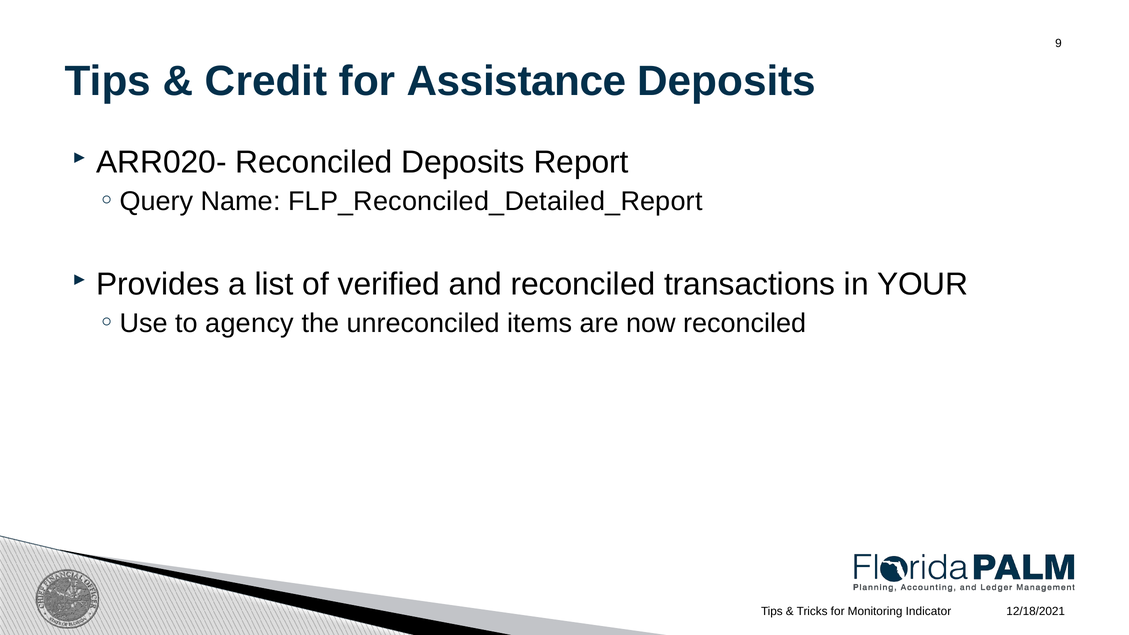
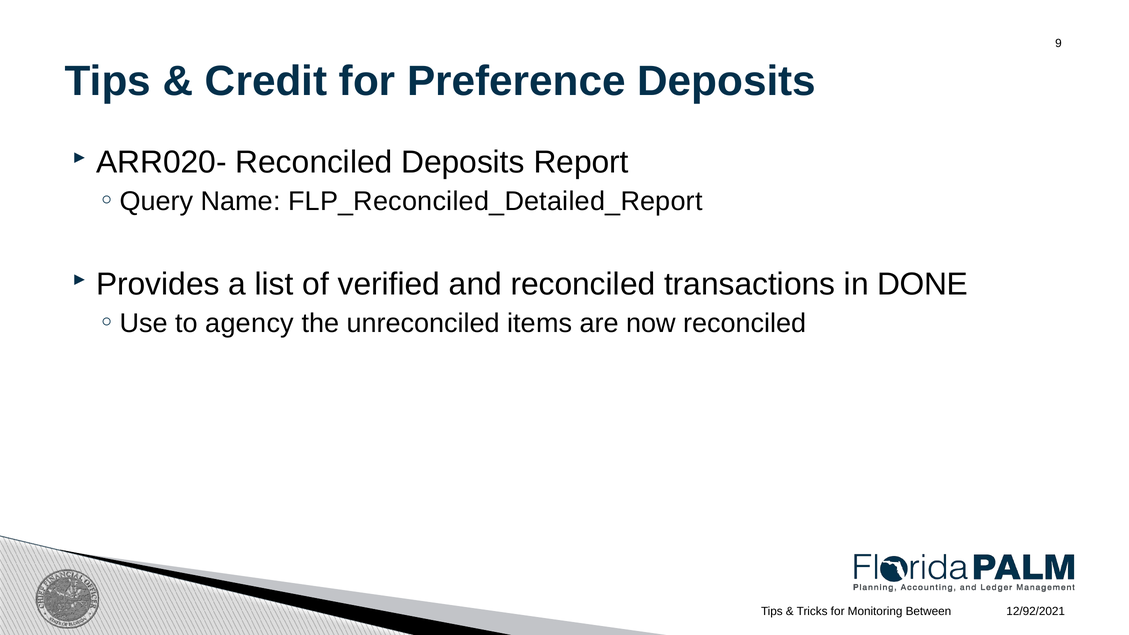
Assistance: Assistance -> Preference
YOUR: YOUR -> DONE
Indicator: Indicator -> Between
12/18/2021: 12/18/2021 -> 12/92/2021
